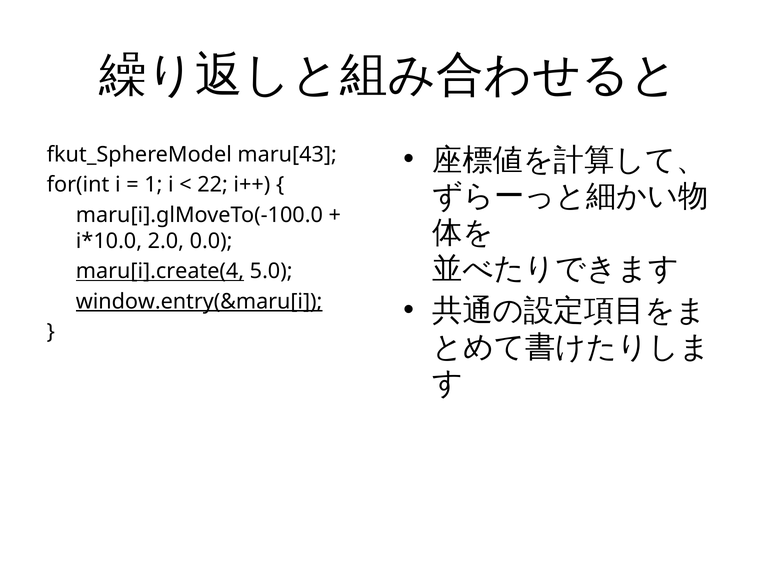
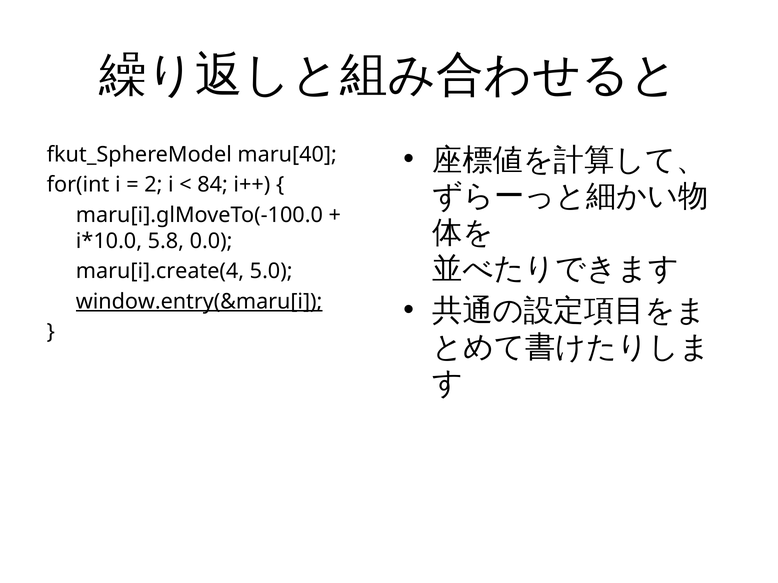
maru[43: maru[43 -> maru[40
1: 1 -> 2
22: 22 -> 84
2.0: 2.0 -> 5.8
maru[i].create(4 underline: present -> none
